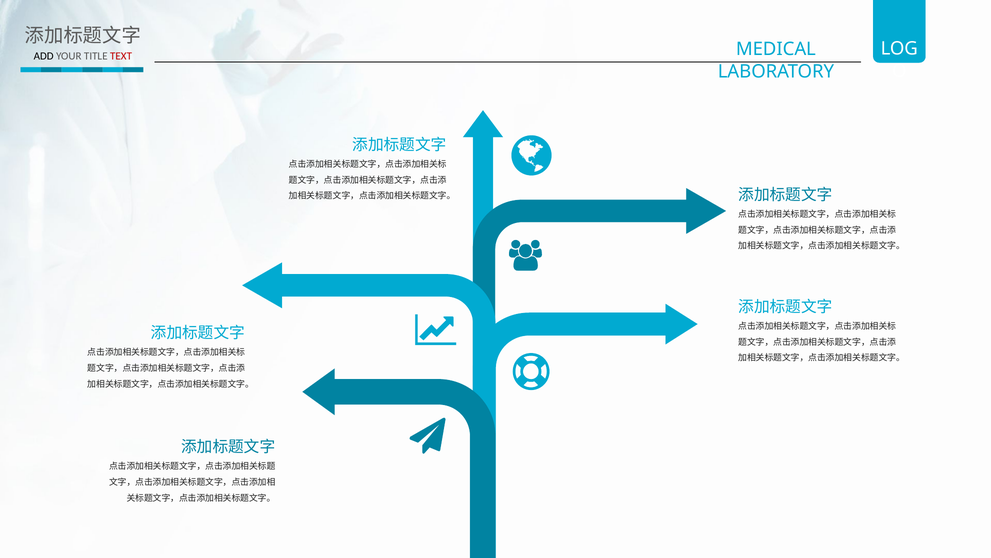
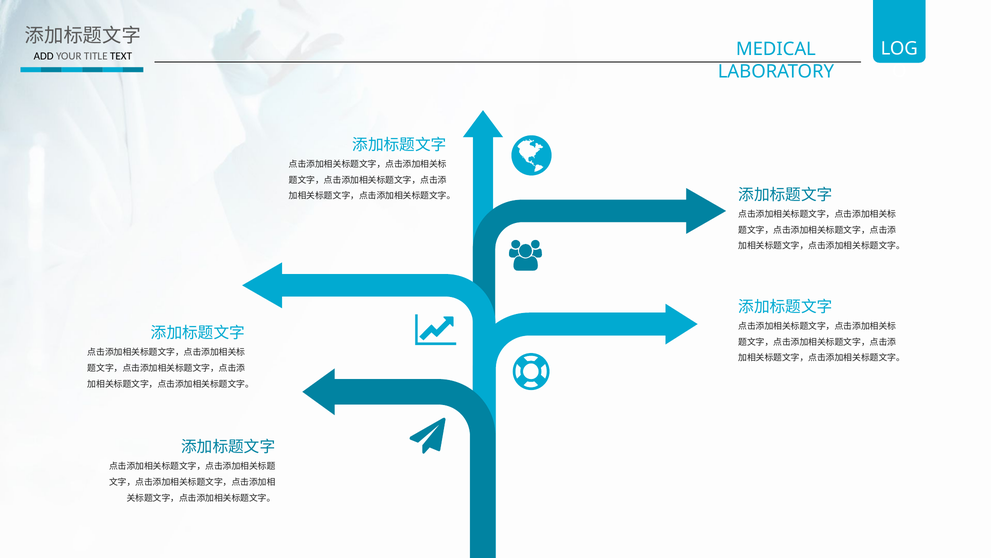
TEXT colour: red -> black
